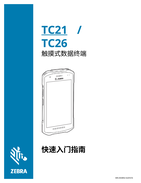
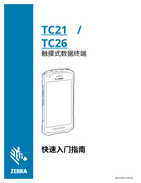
TC26 underline: none -> present
